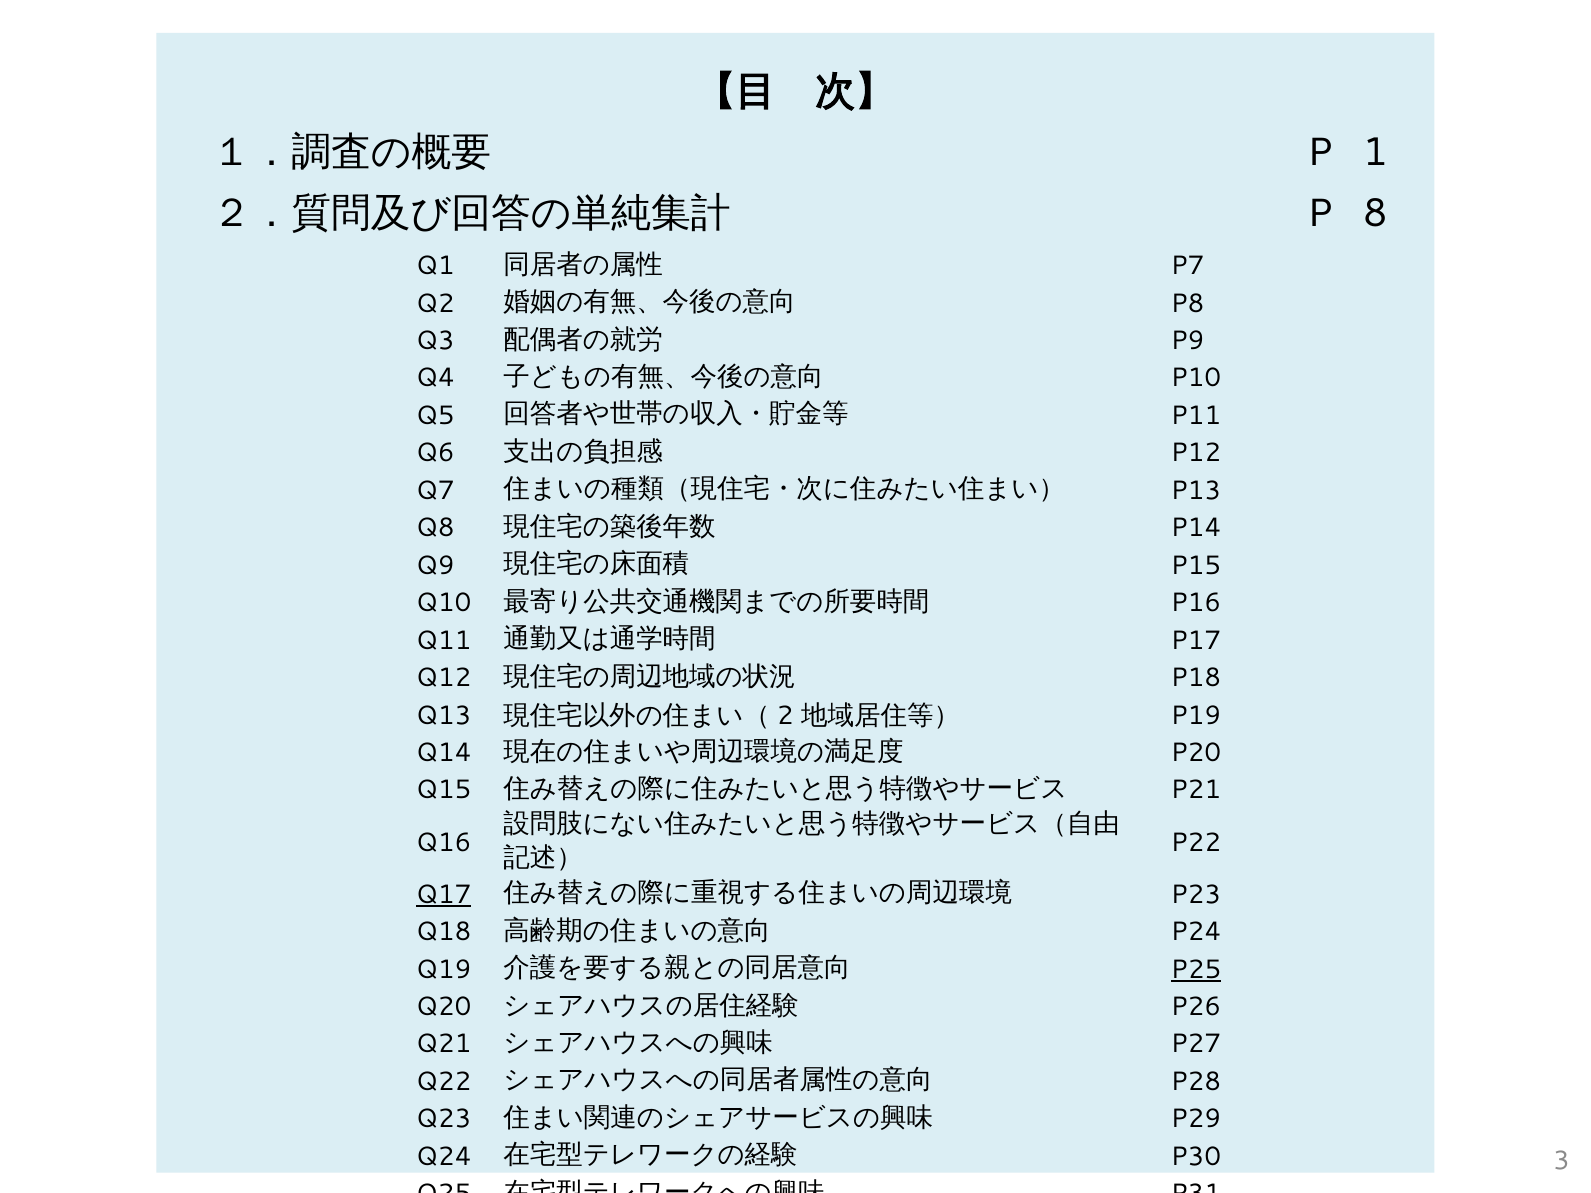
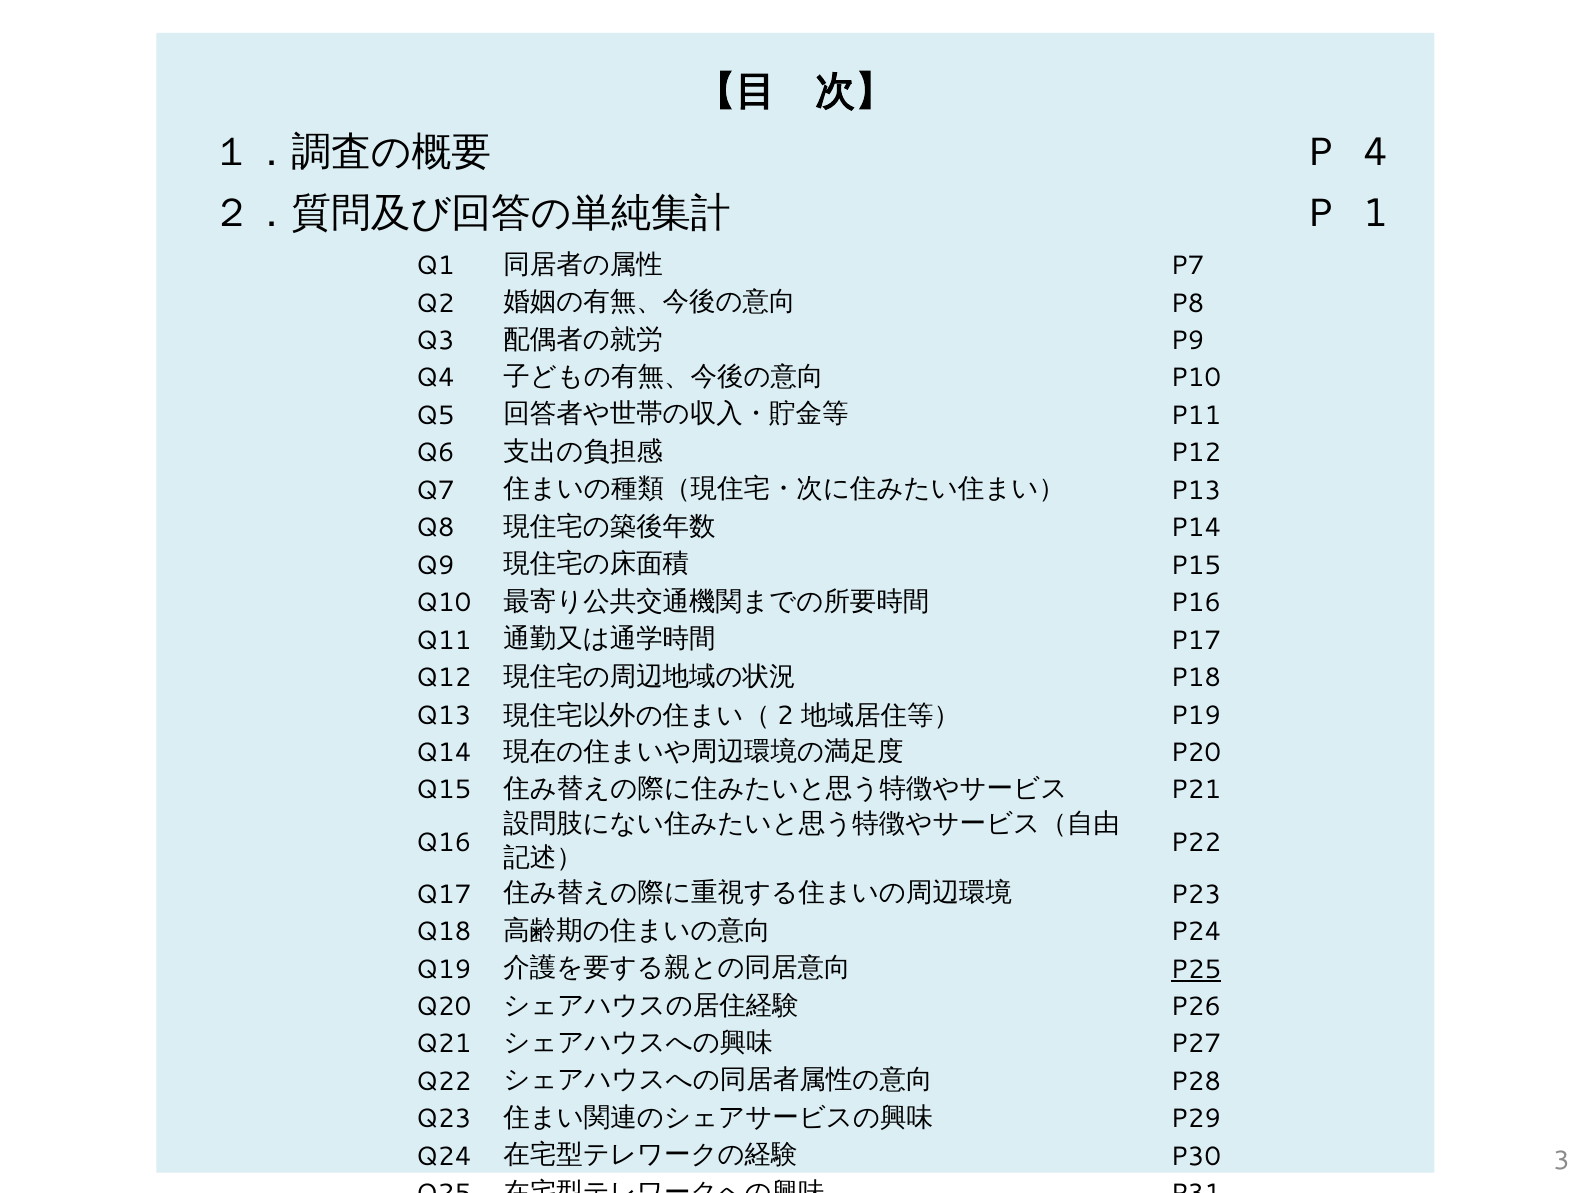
1: 1 -> 4
8: 8 -> 1
Q17 underline: present -> none
